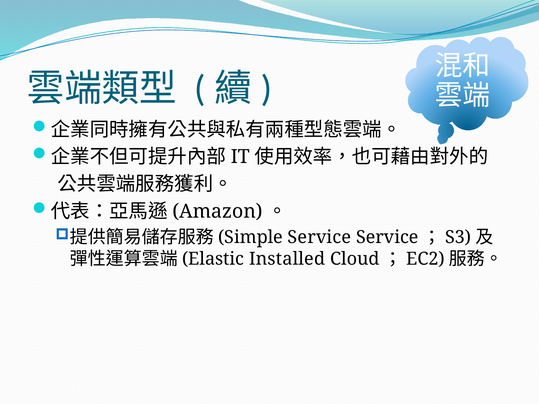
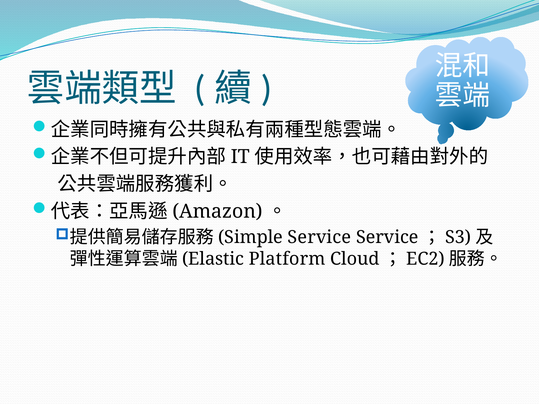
Installed: Installed -> Platform
